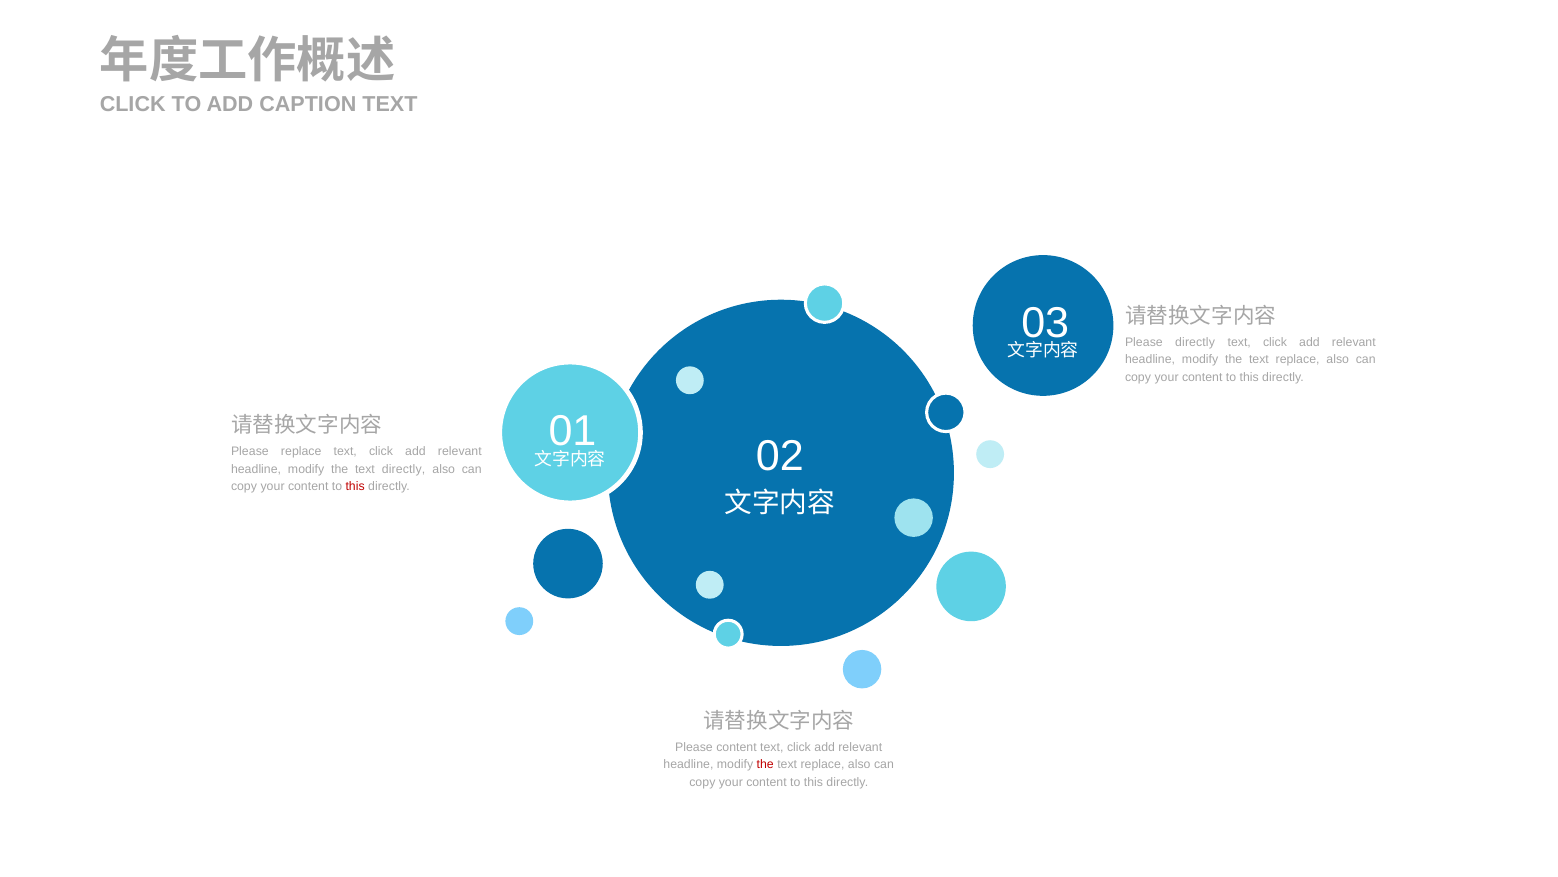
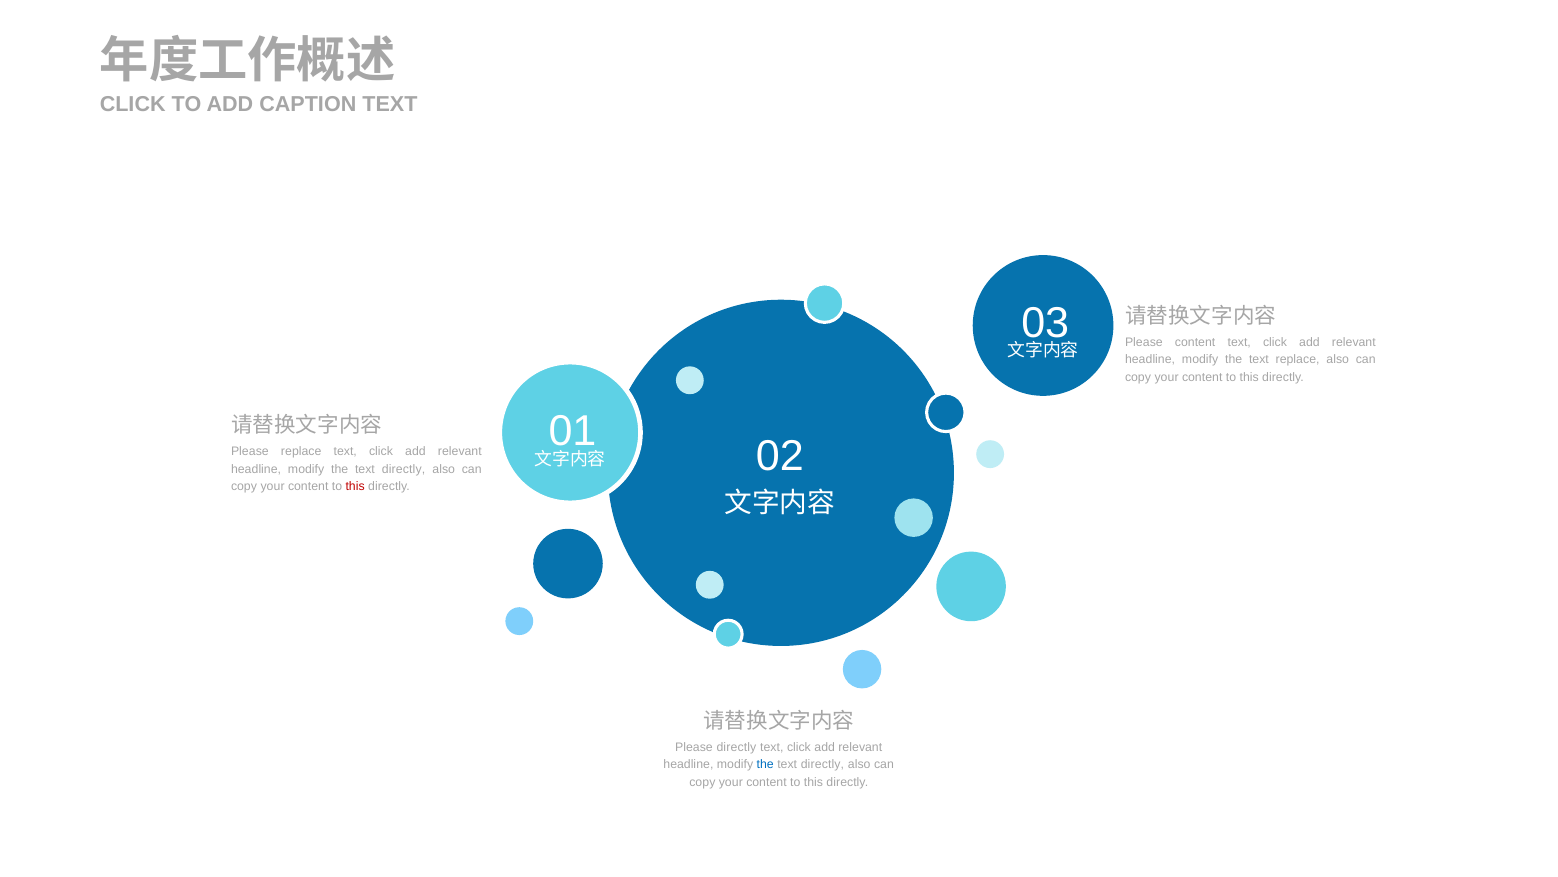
Please directly: directly -> content
Please content: content -> directly
the at (765, 764) colour: red -> blue
replace at (822, 764): replace -> directly
